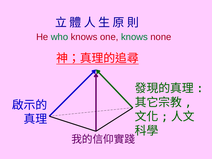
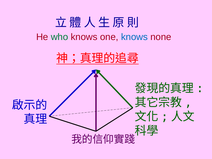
knows at (134, 37) colour: green -> blue
